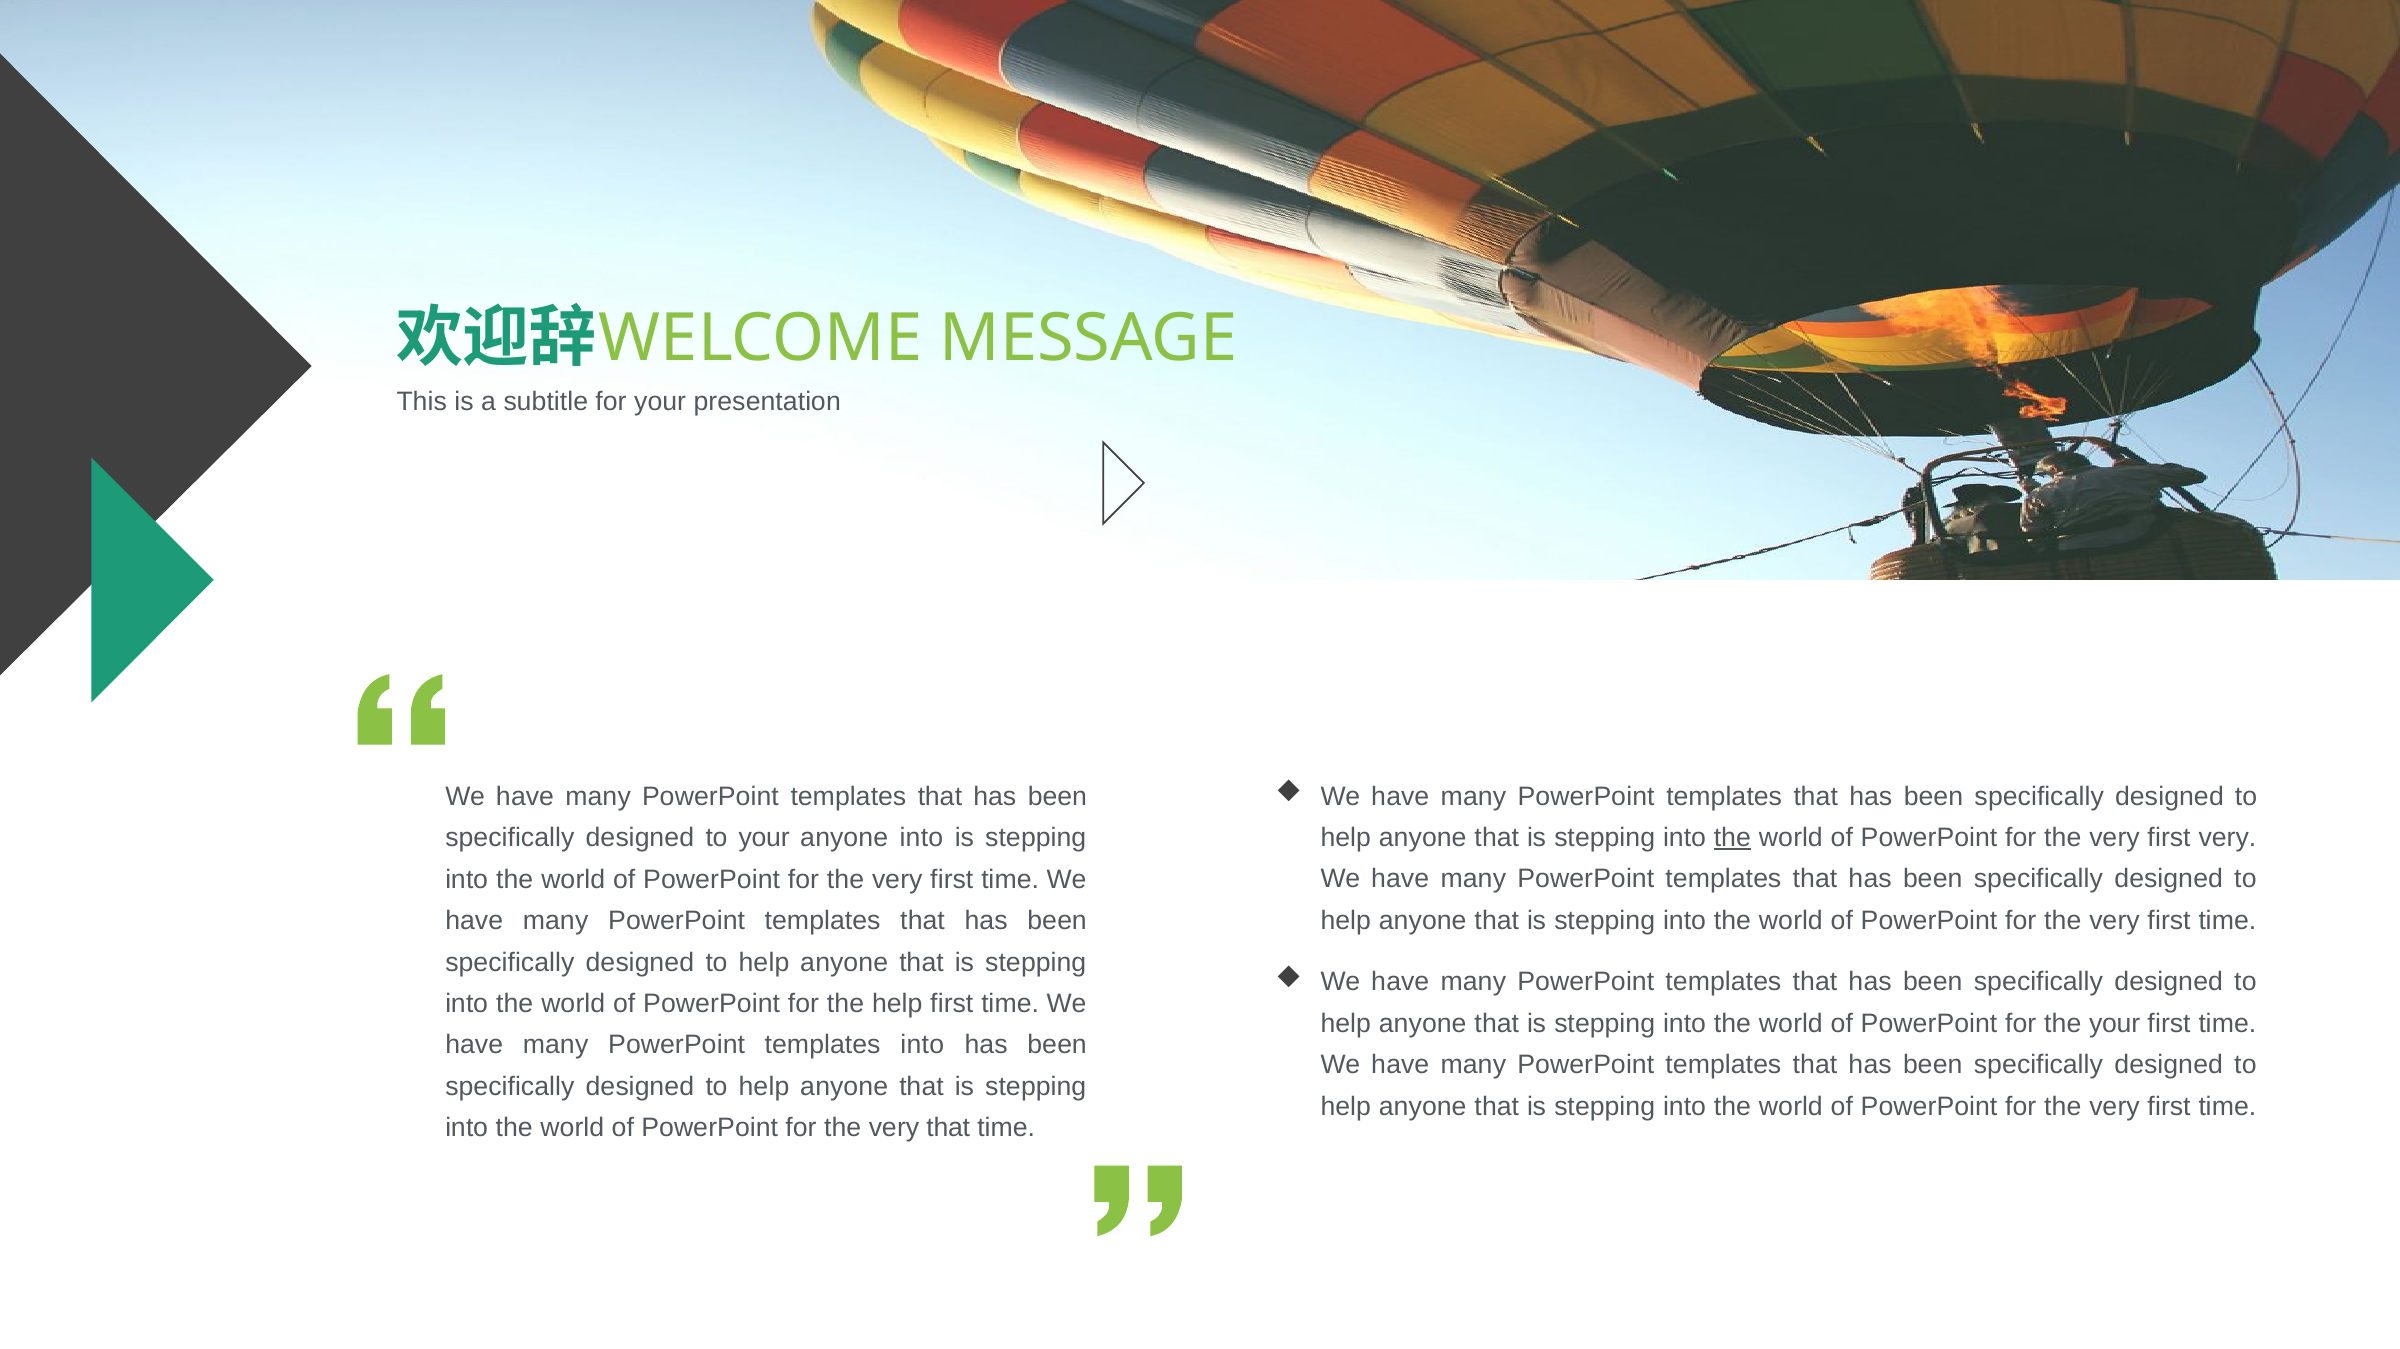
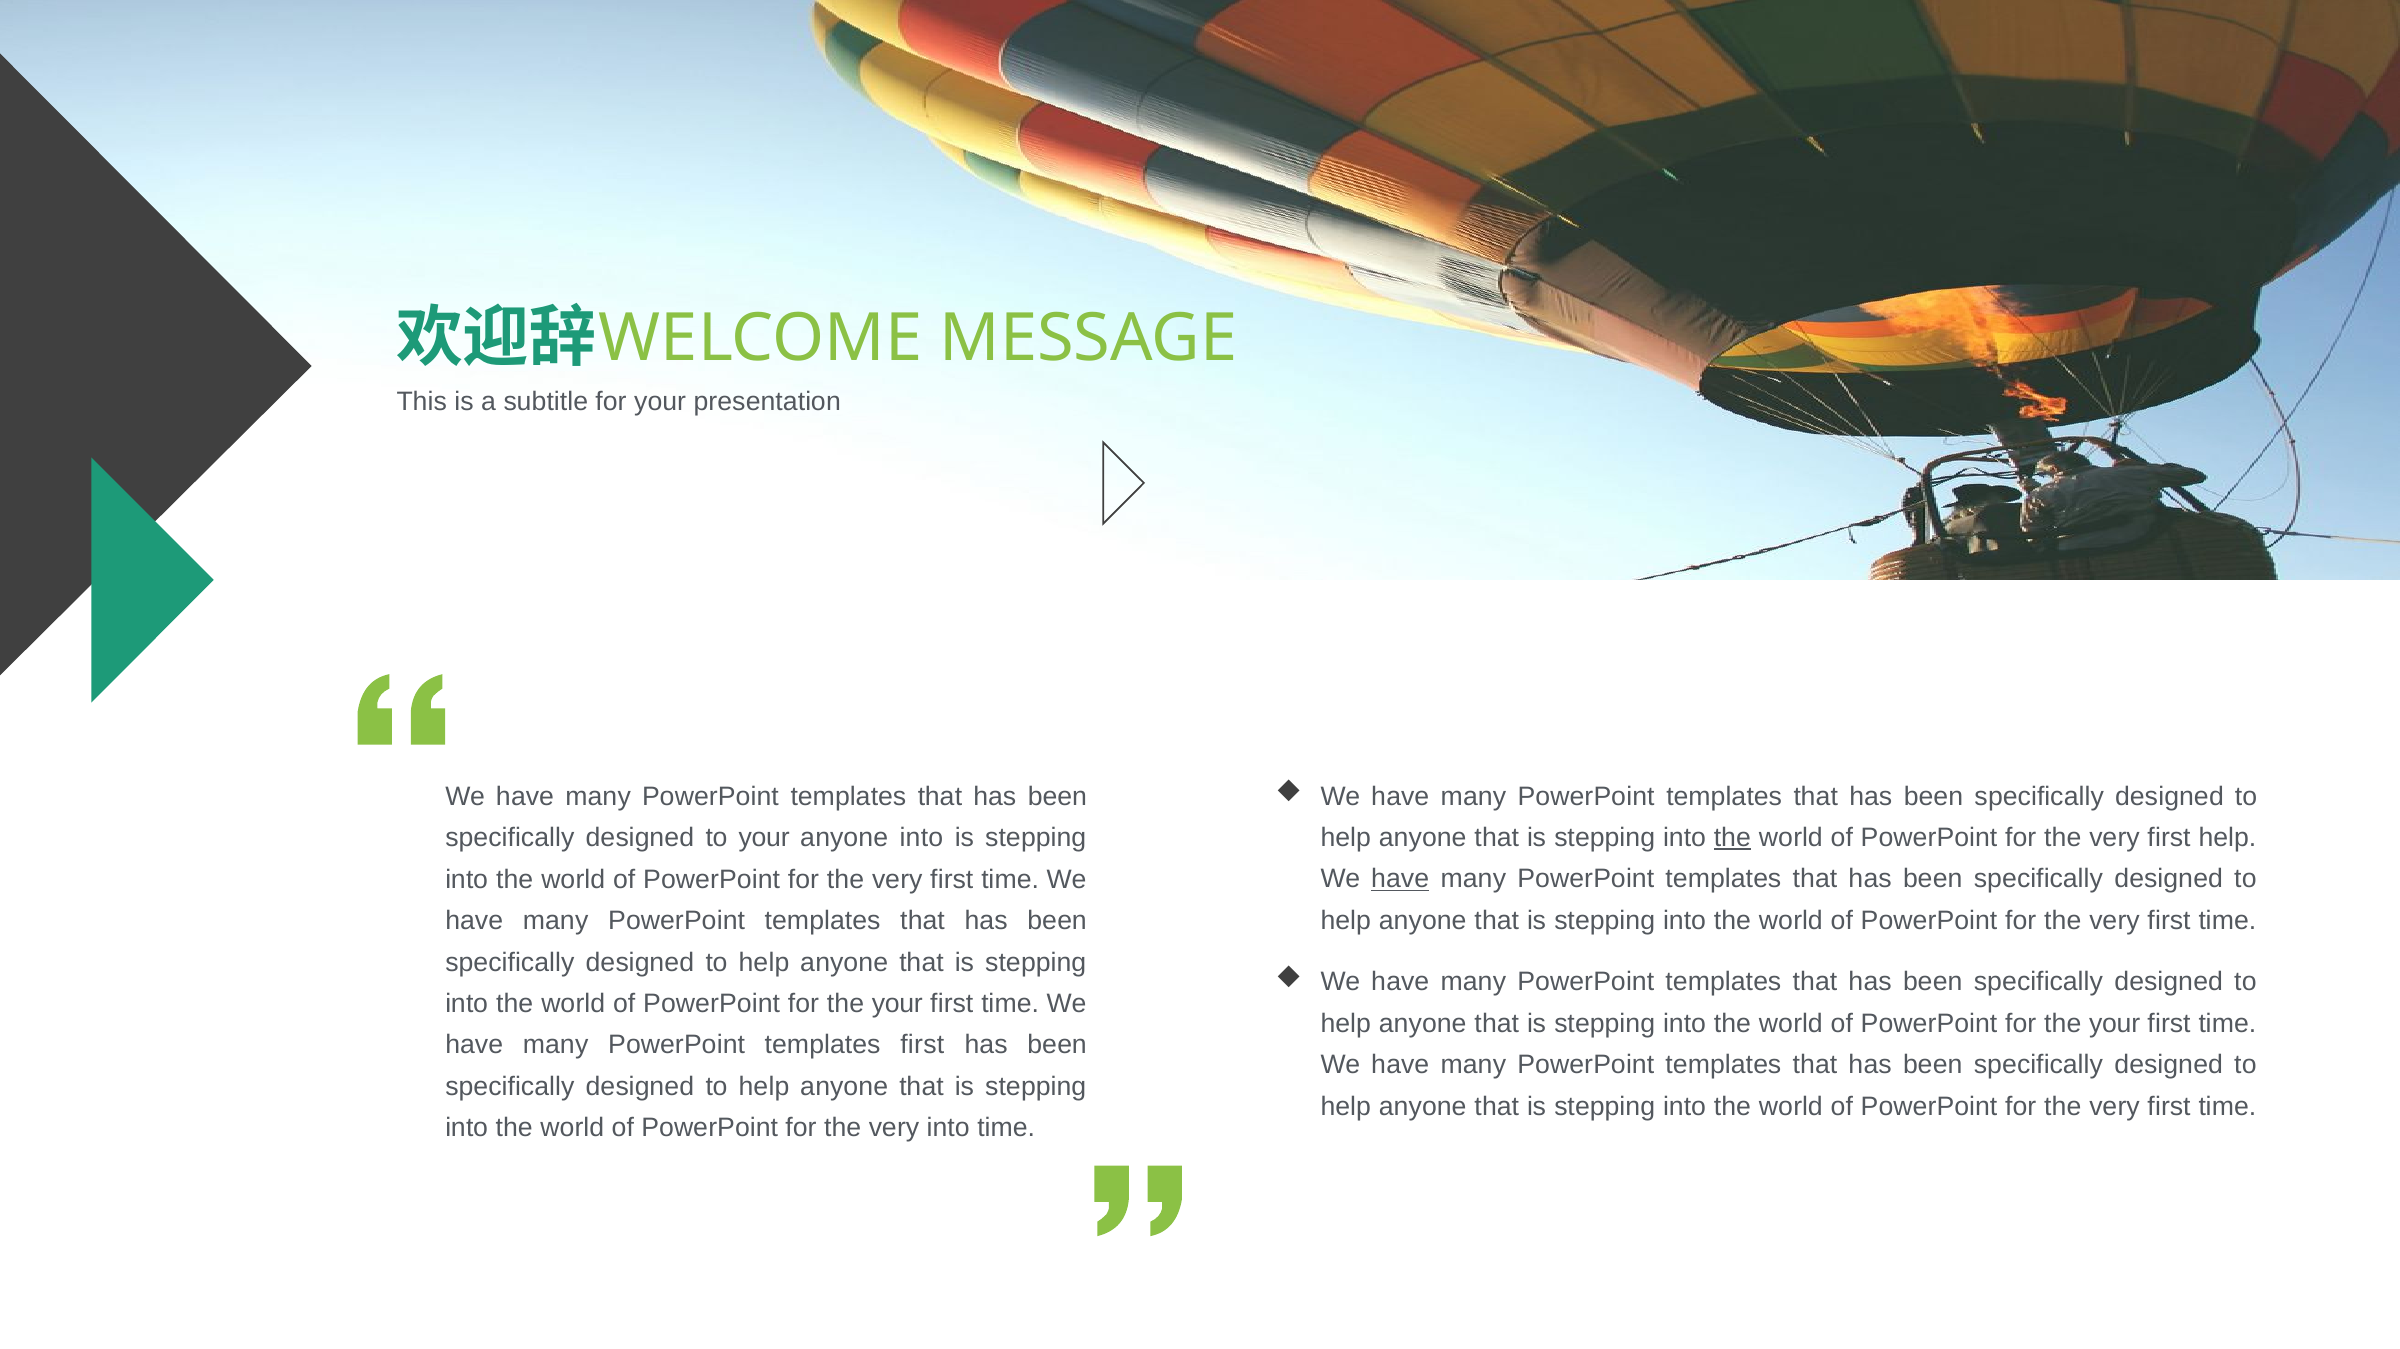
first very: very -> help
have at (1400, 880) underline: none -> present
help at (897, 1004): help -> your
templates into: into -> first
very that: that -> into
